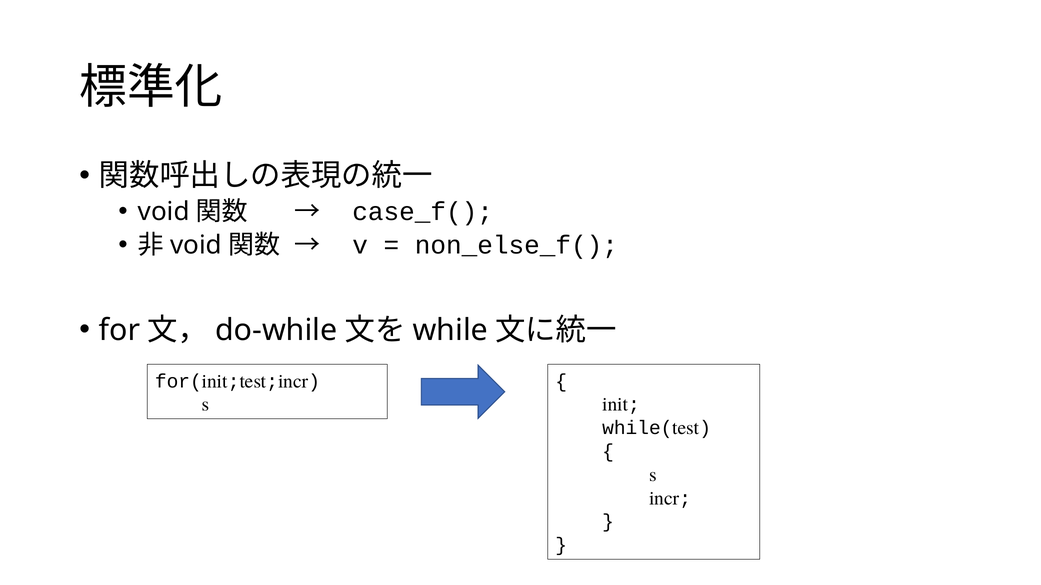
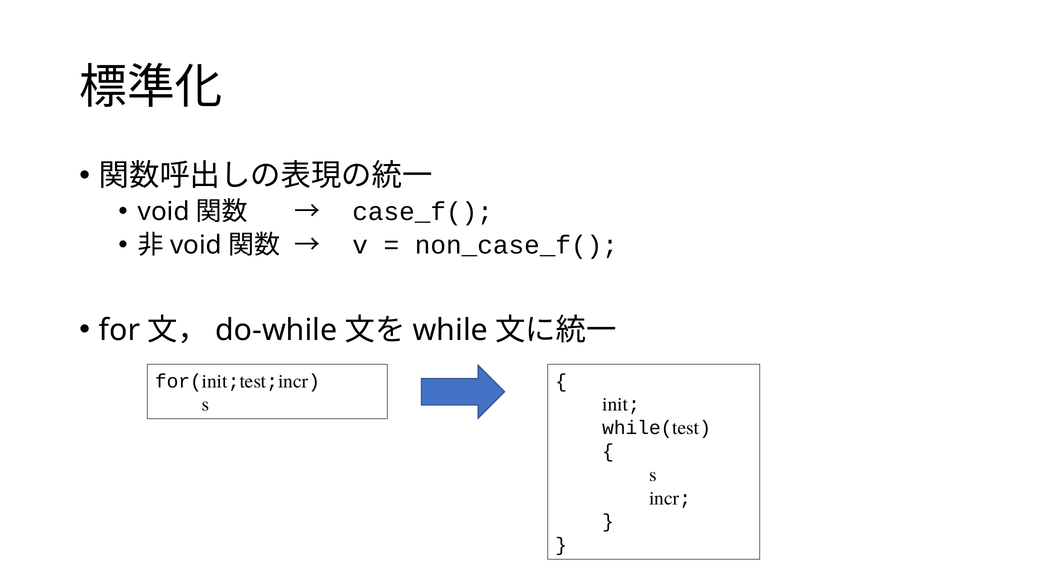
non_else_f(: non_else_f( -> non_case_f(
